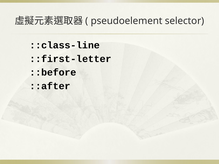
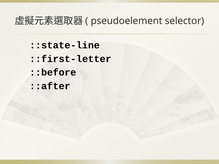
::class-line: ::class-line -> ::state-line
